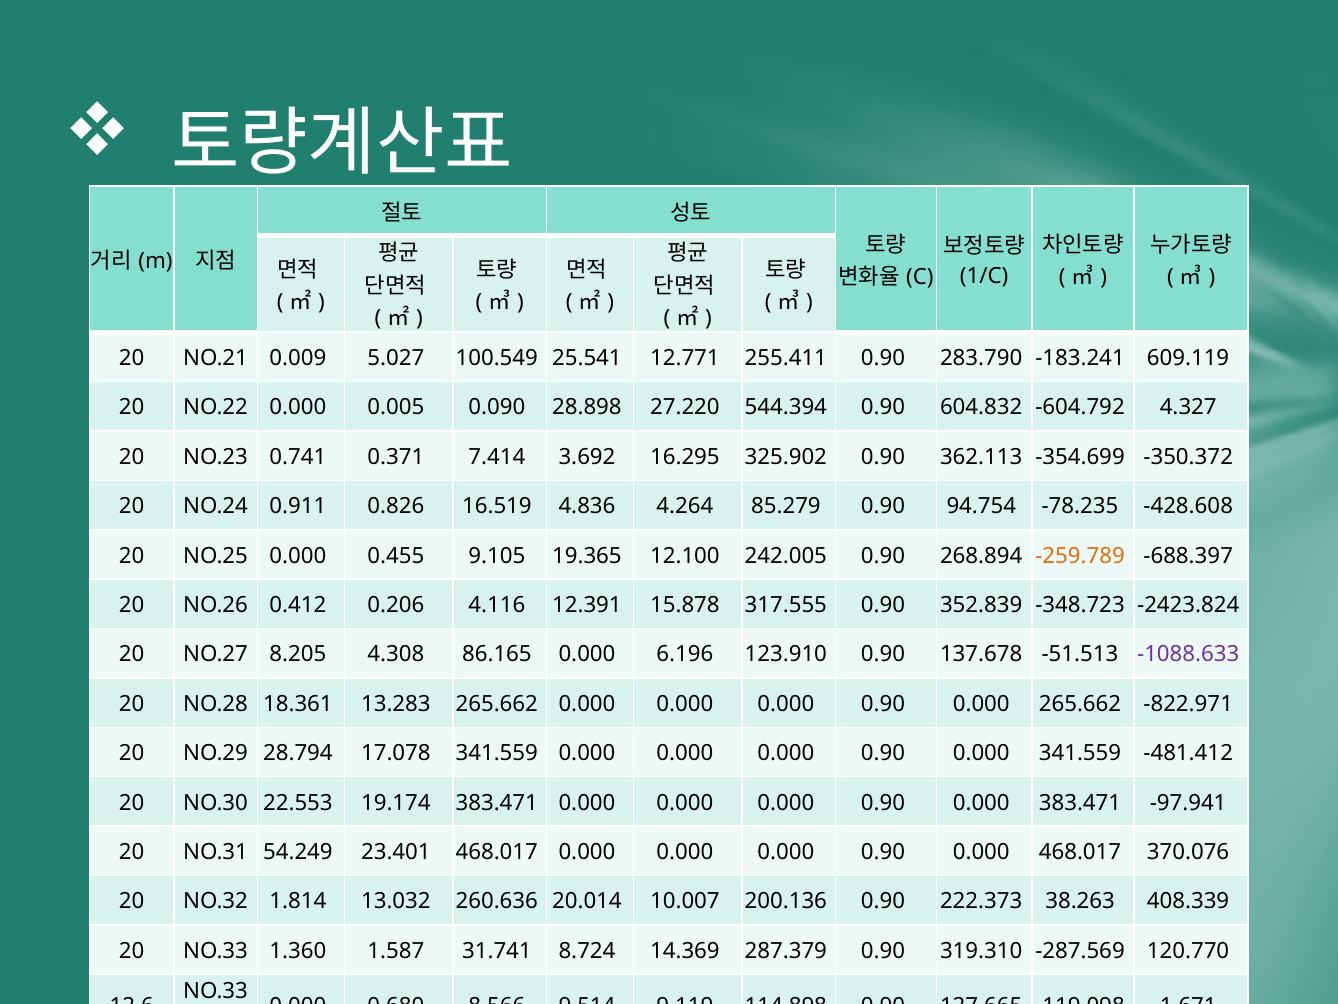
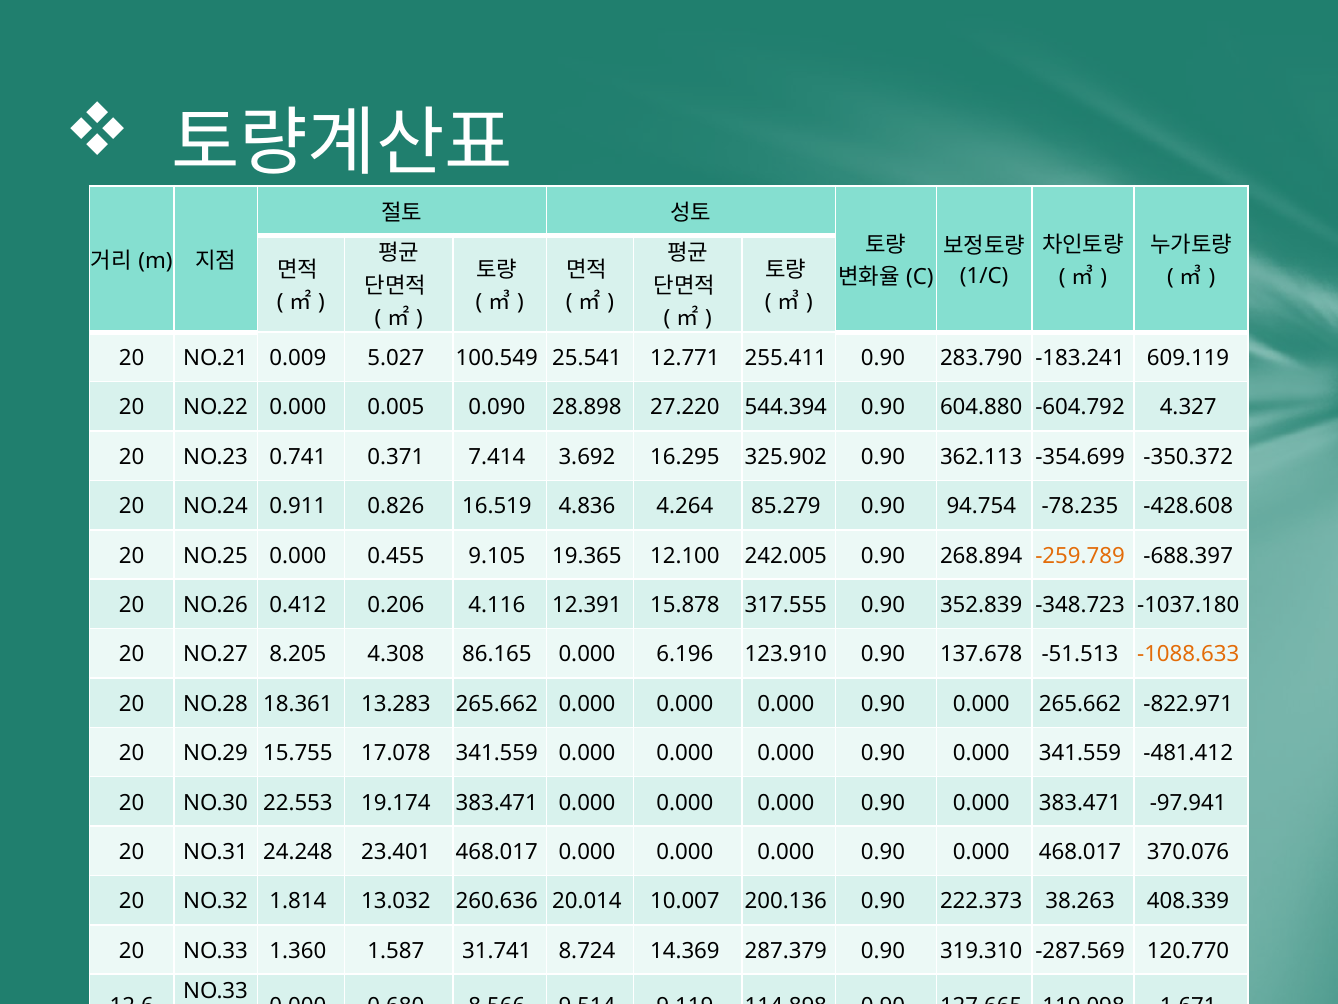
604.832: 604.832 -> 604.880
-2423.824: -2423.824 -> -1037.180
-1088.633 colour: purple -> orange
28.794: 28.794 -> 15.755
54.249: 54.249 -> 24.248
